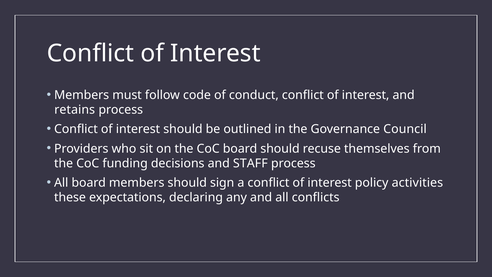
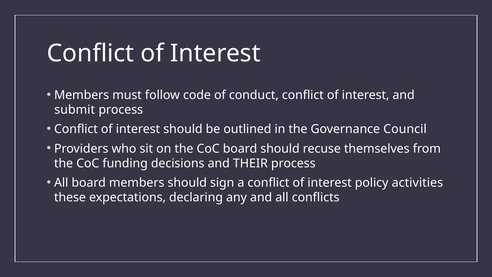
retains: retains -> submit
STAFF: STAFF -> THEIR
